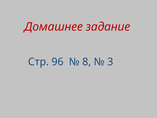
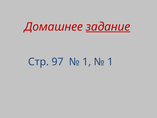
задание underline: none -> present
96: 96 -> 97
8 at (87, 62): 8 -> 1
3 at (110, 62): 3 -> 1
